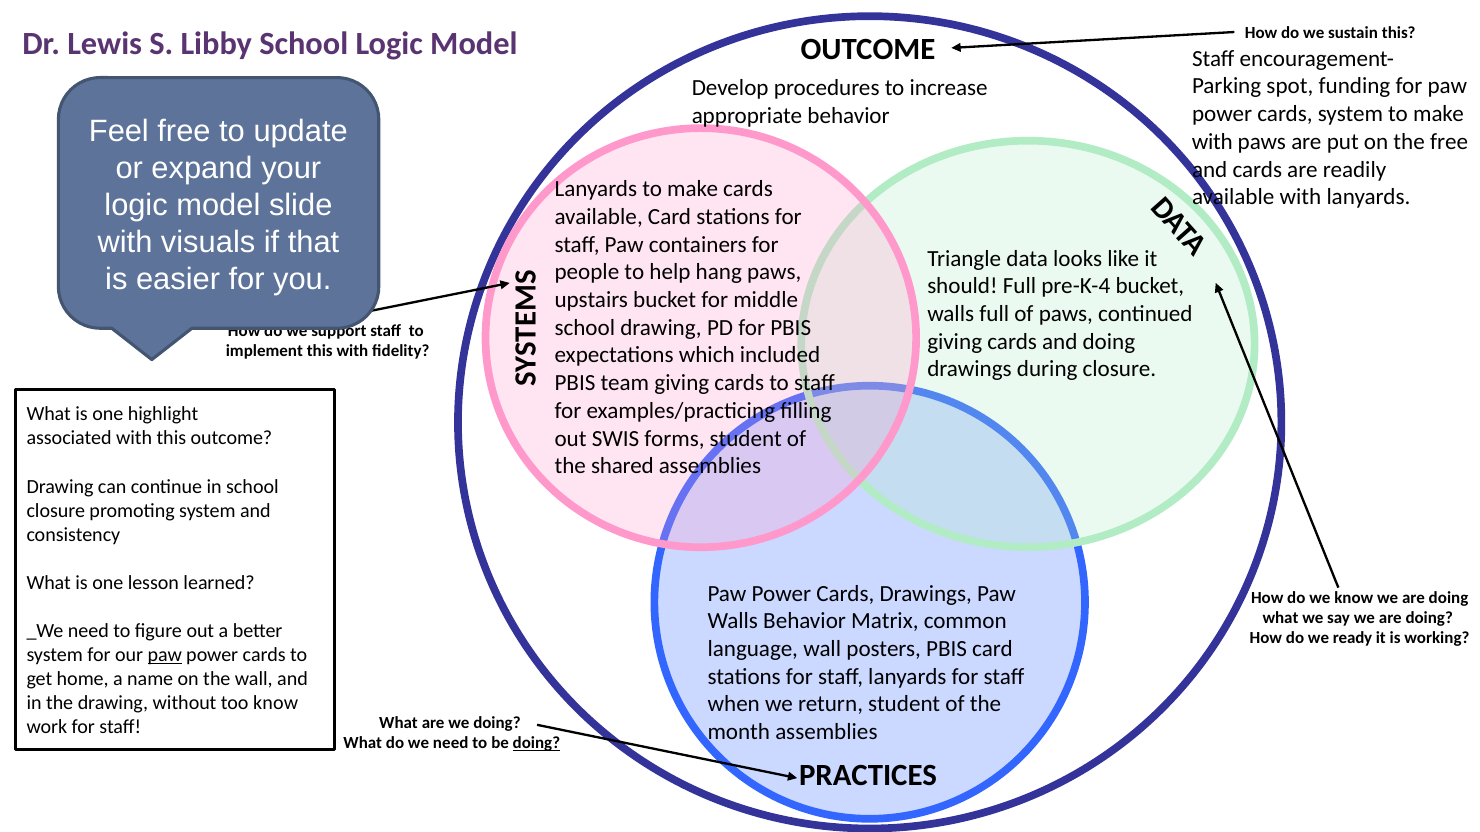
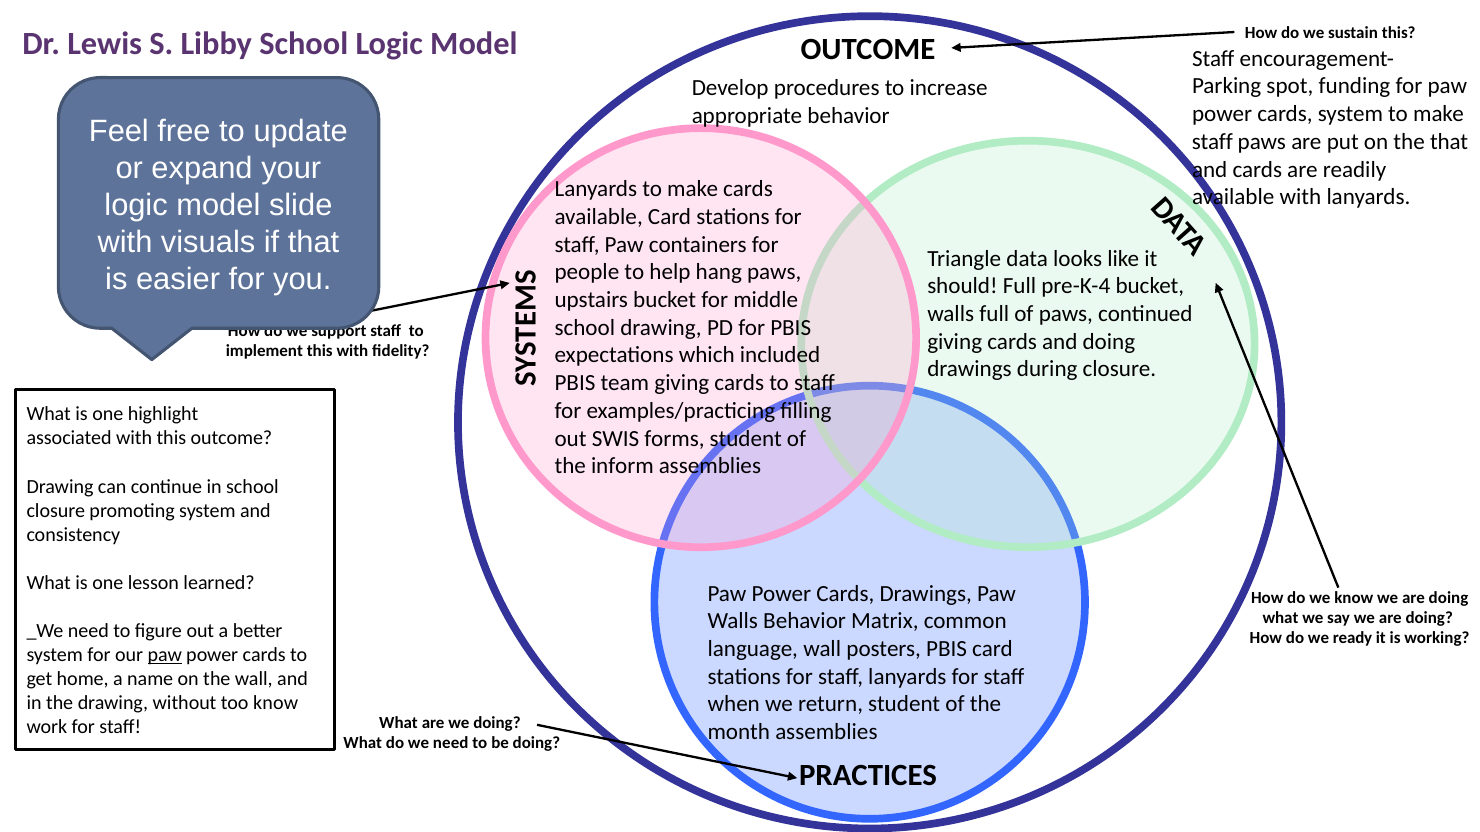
with at (1212, 142): with -> staff
the free: free -> that
shared: shared -> inform
doing at (536, 744) underline: present -> none
